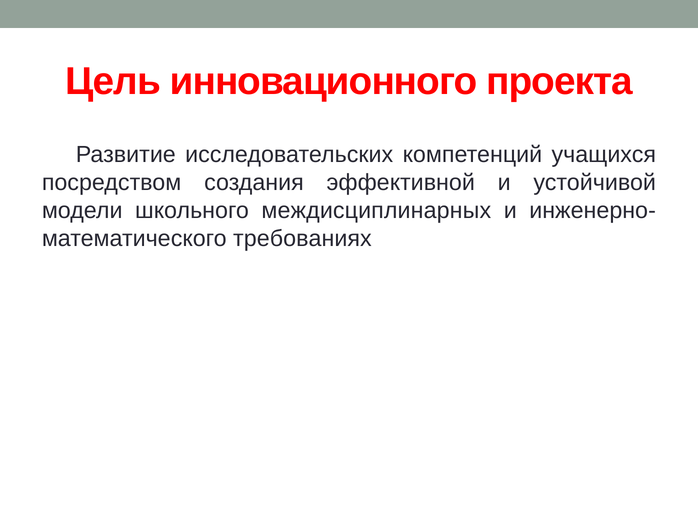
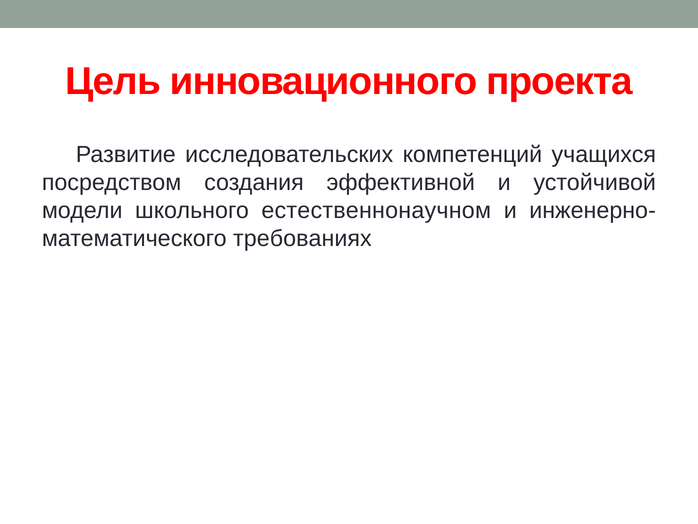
междисциплинарных: междисциплинарных -> естественнонаучном
